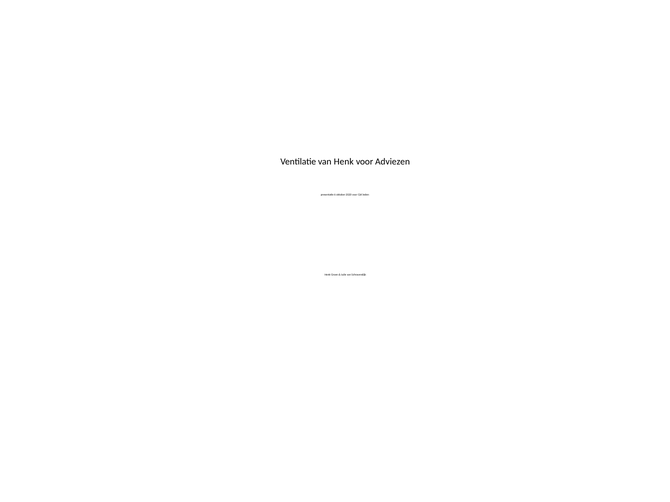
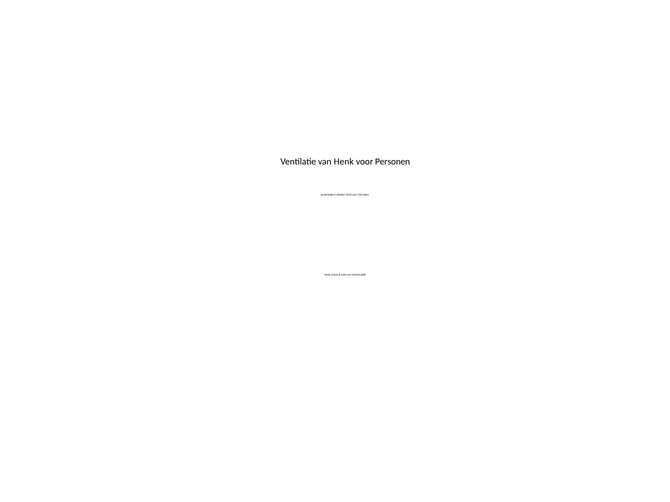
Adviezen: Adviezen -> Personen
